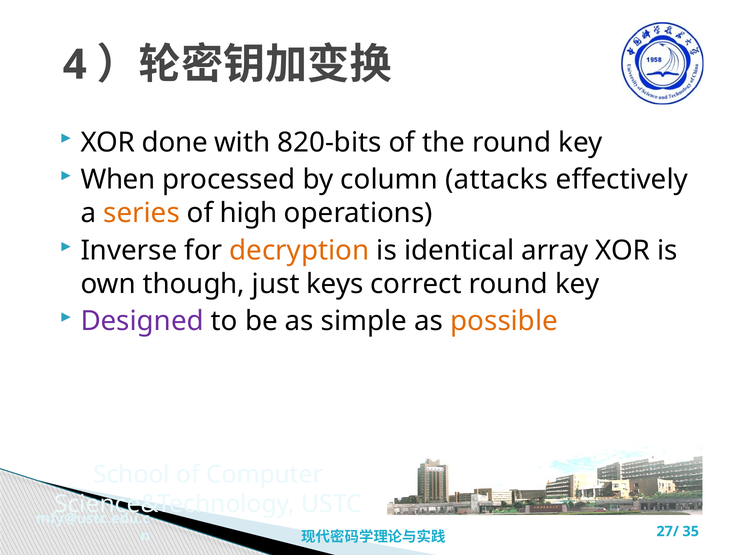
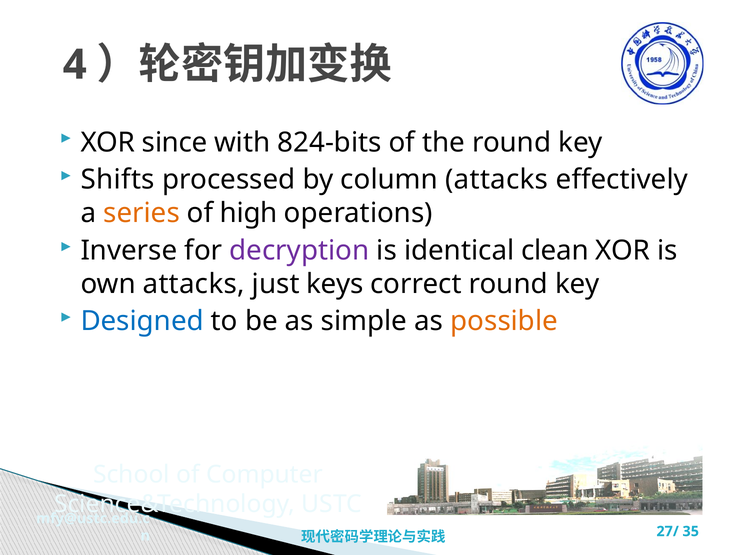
done: done -> since
820-bits: 820-bits -> 824-bits
When: When -> Shifts
decryption colour: orange -> purple
array: array -> clean
own though: though -> attacks
Designed colour: purple -> blue
